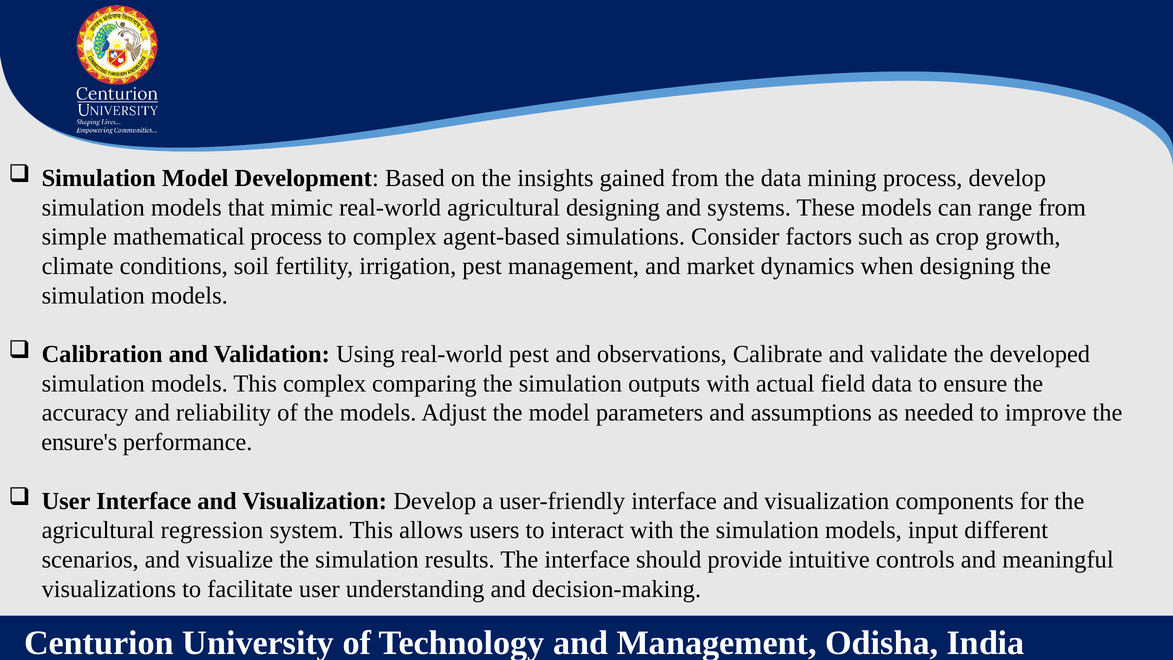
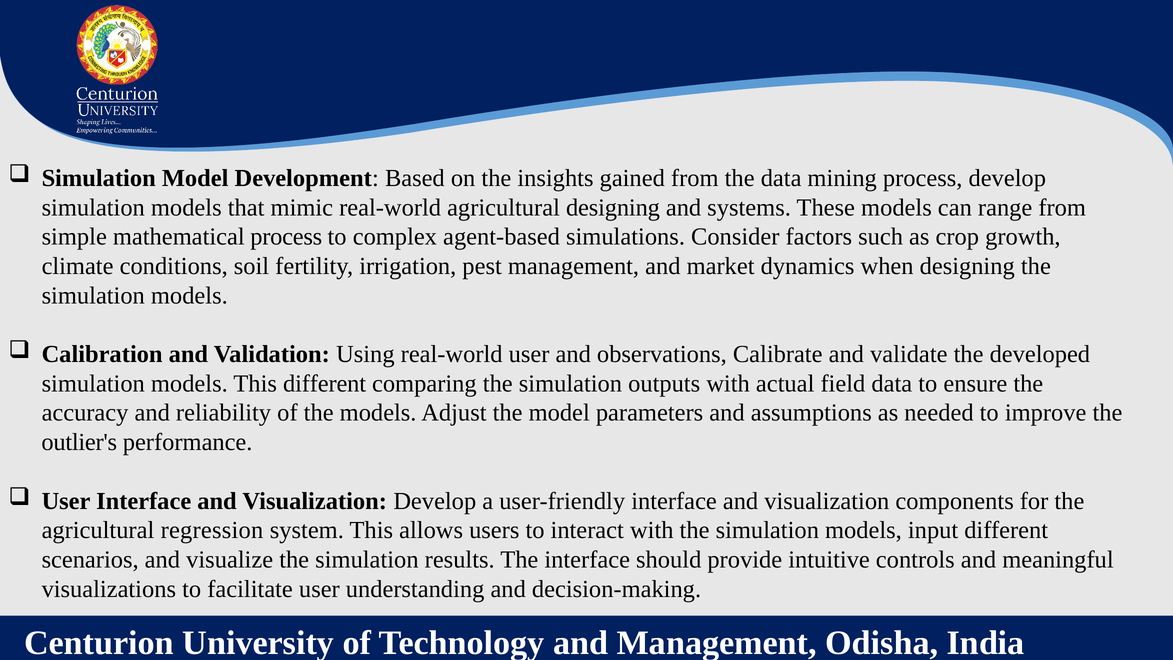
real-world pest: pest -> user
This complex: complex -> different
ensure's: ensure's -> outlier's
